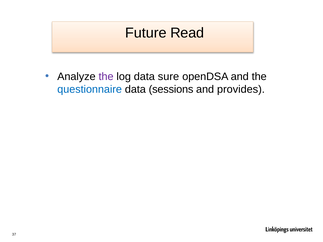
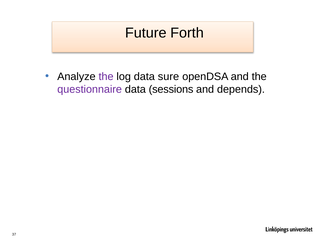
Read: Read -> Forth
questionnaire colour: blue -> purple
provides: provides -> depends
